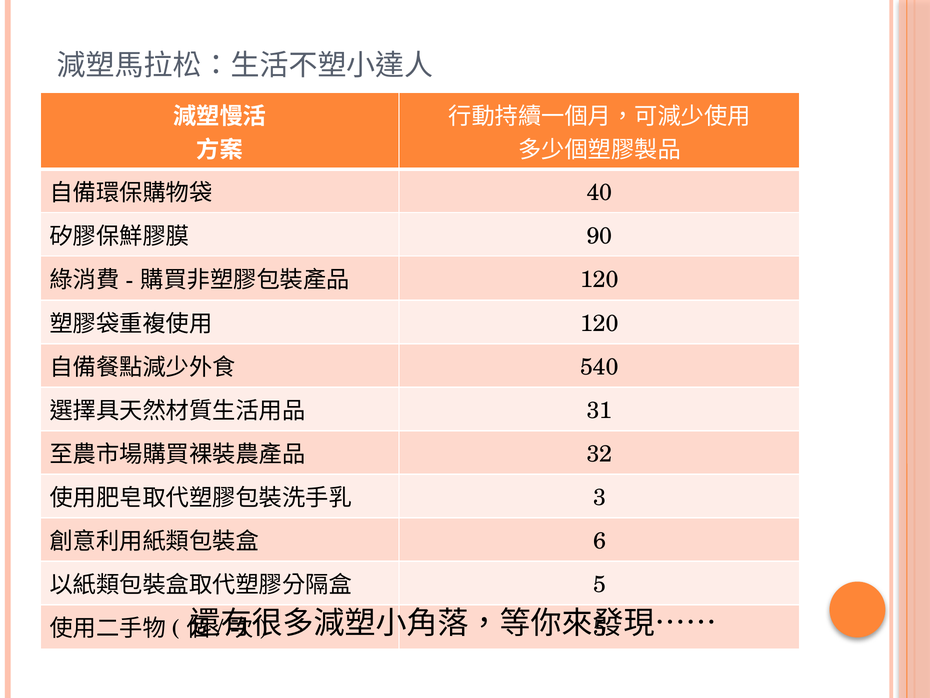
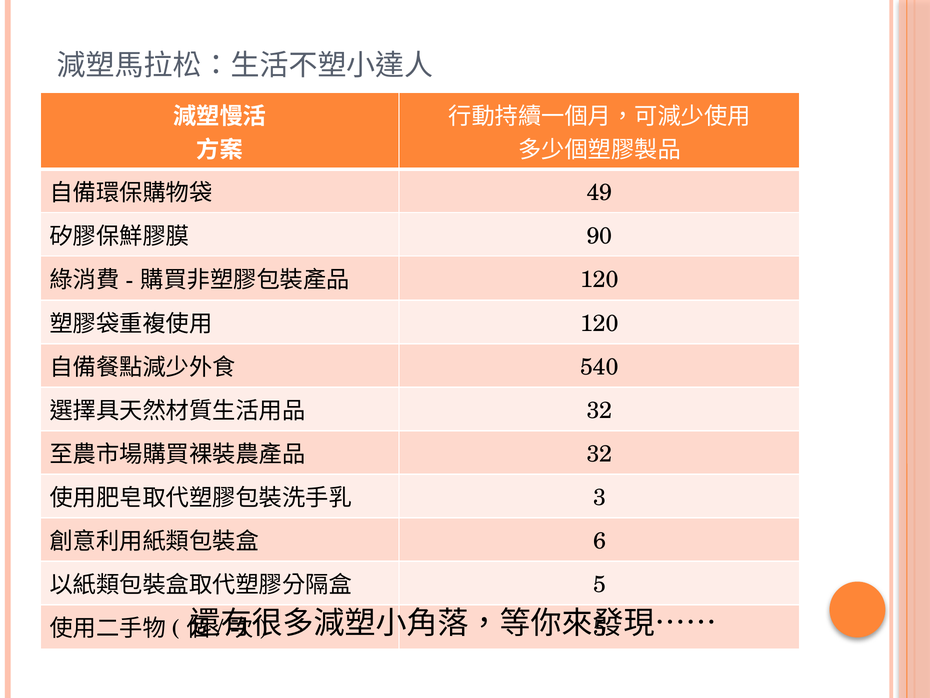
40: 40 -> 49
31 at (599, 410): 31 -> 32
